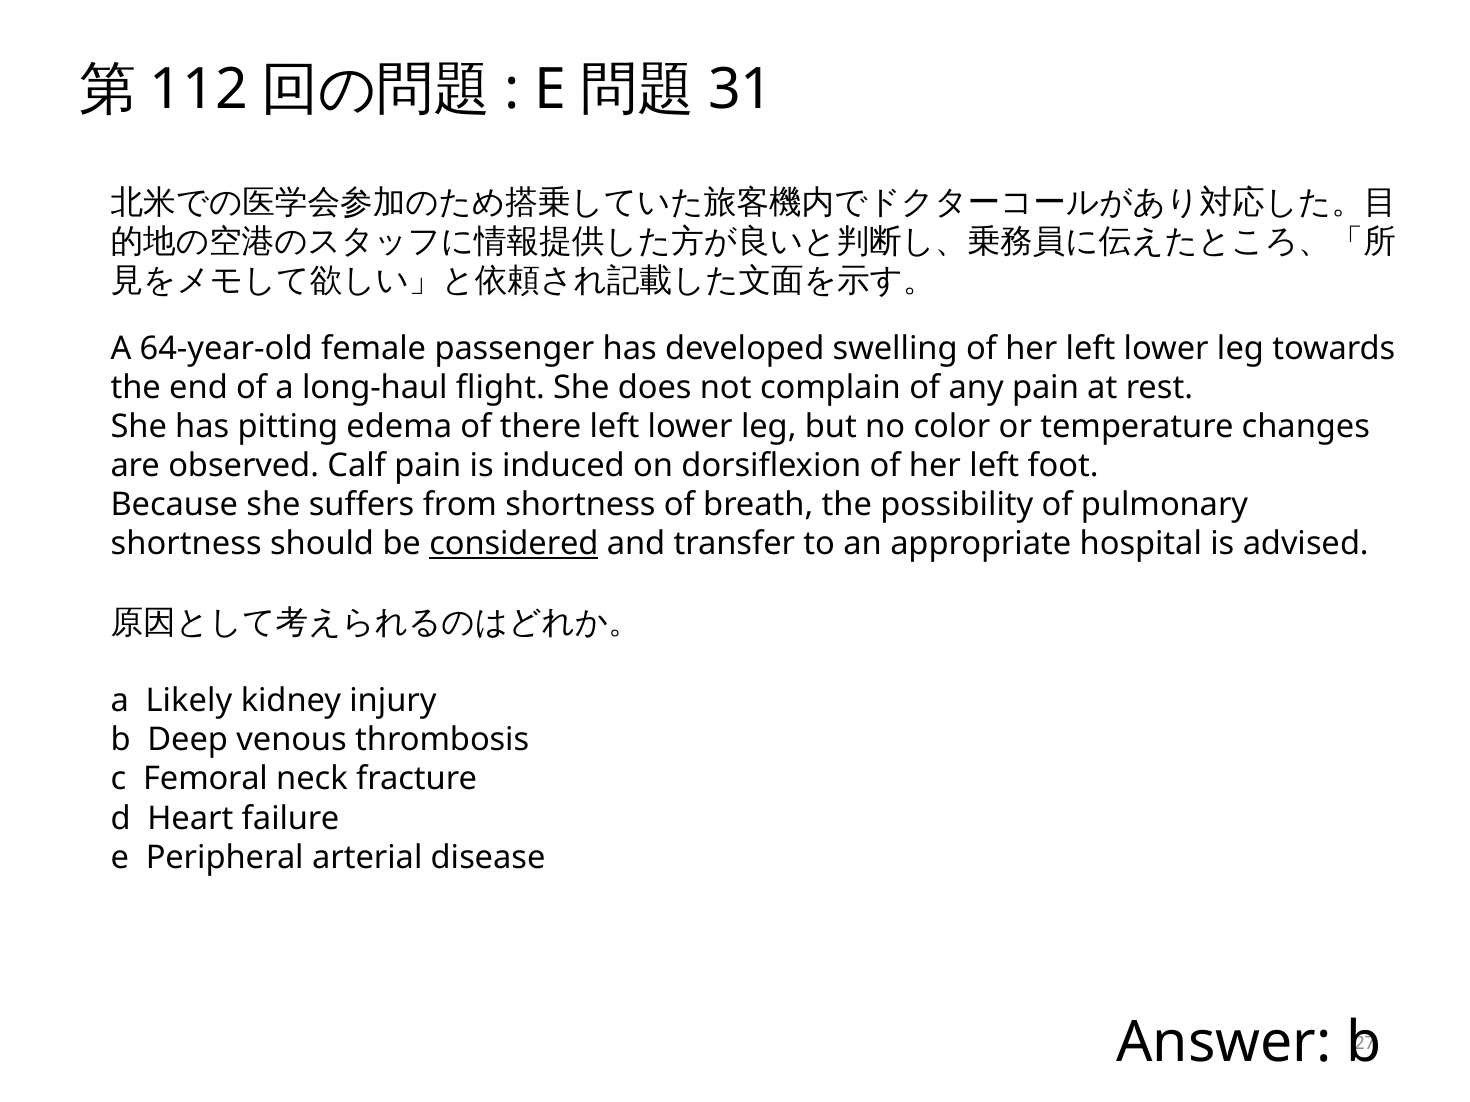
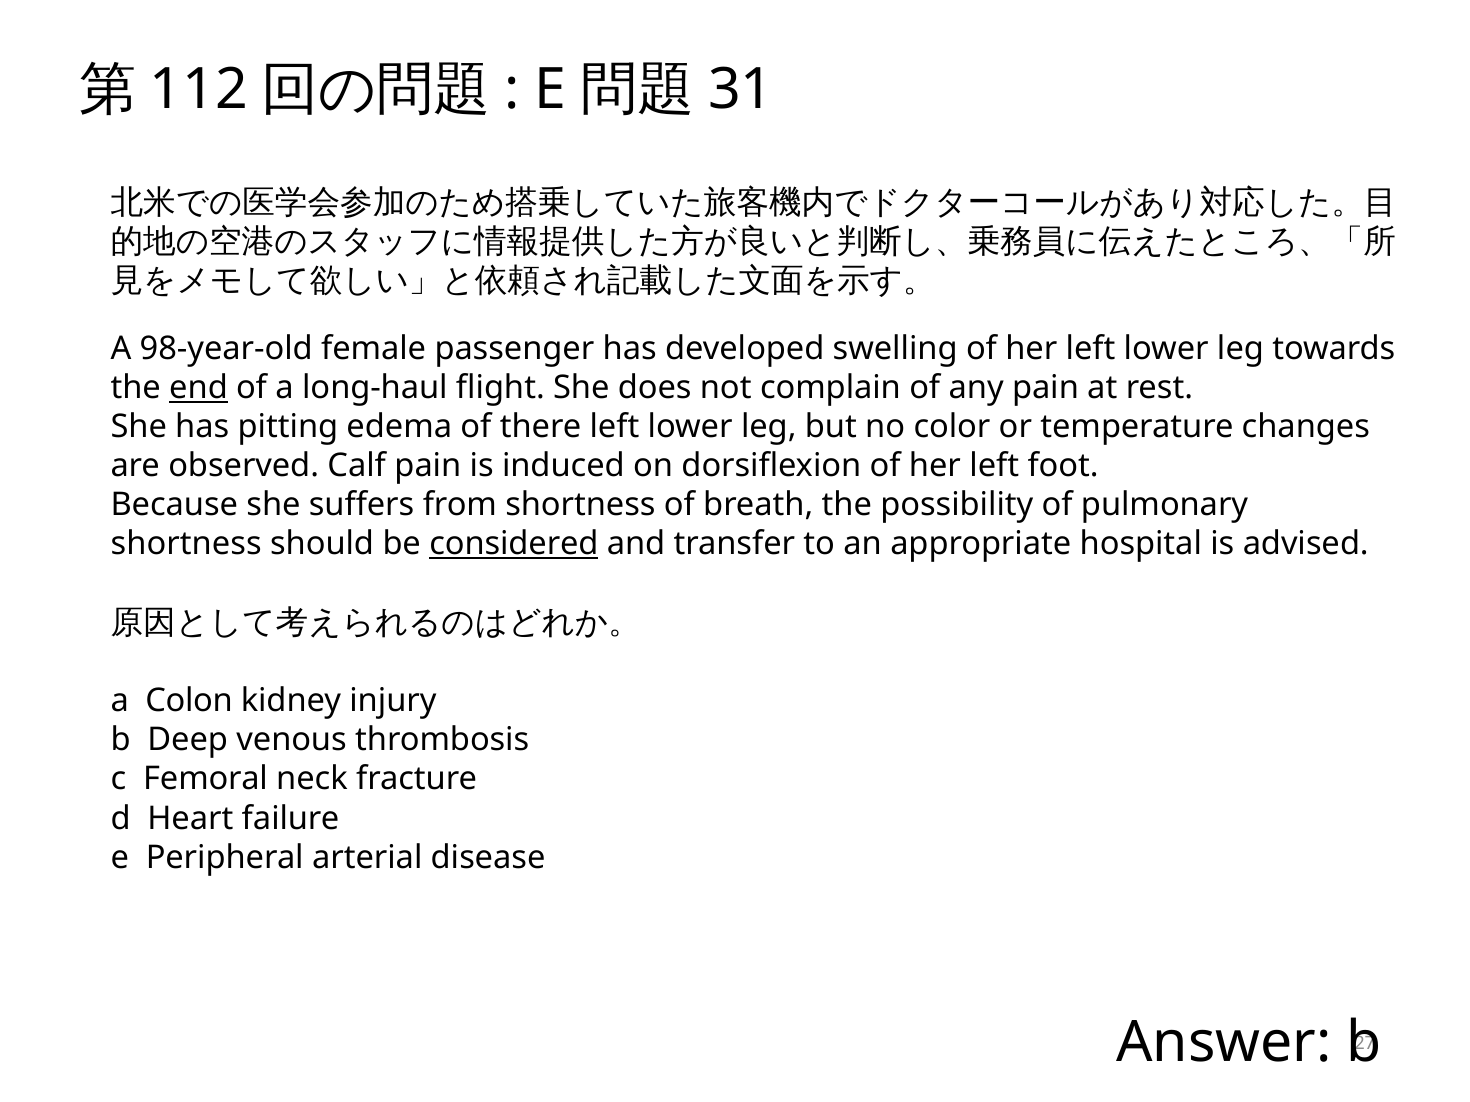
64-year-old: 64-year-old -> 98-year-old
end underline: none -> present
Likely: Likely -> Colon
